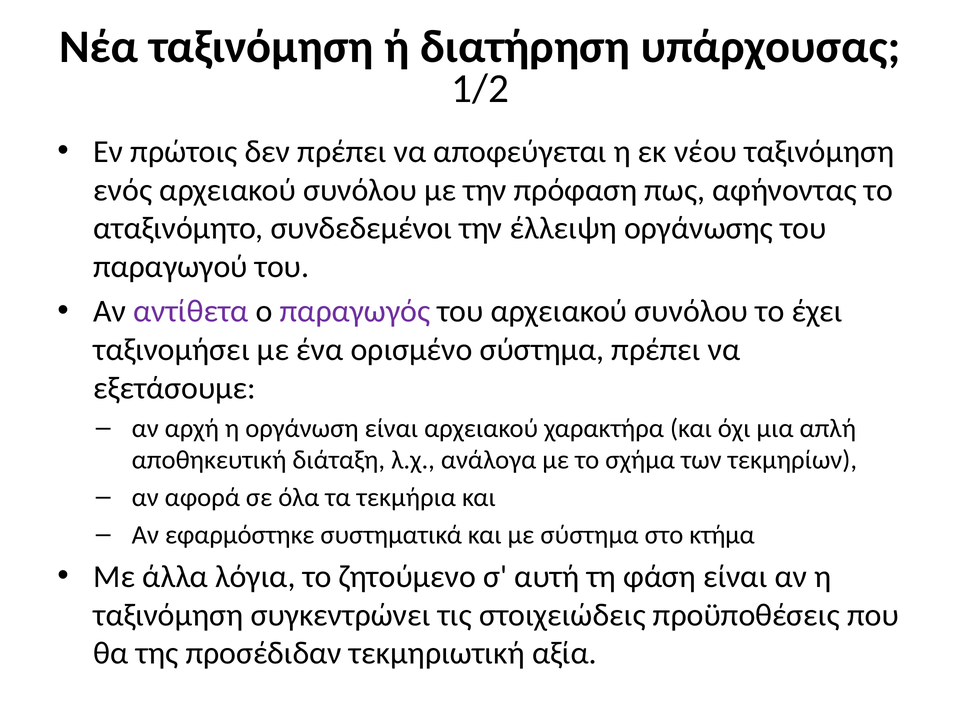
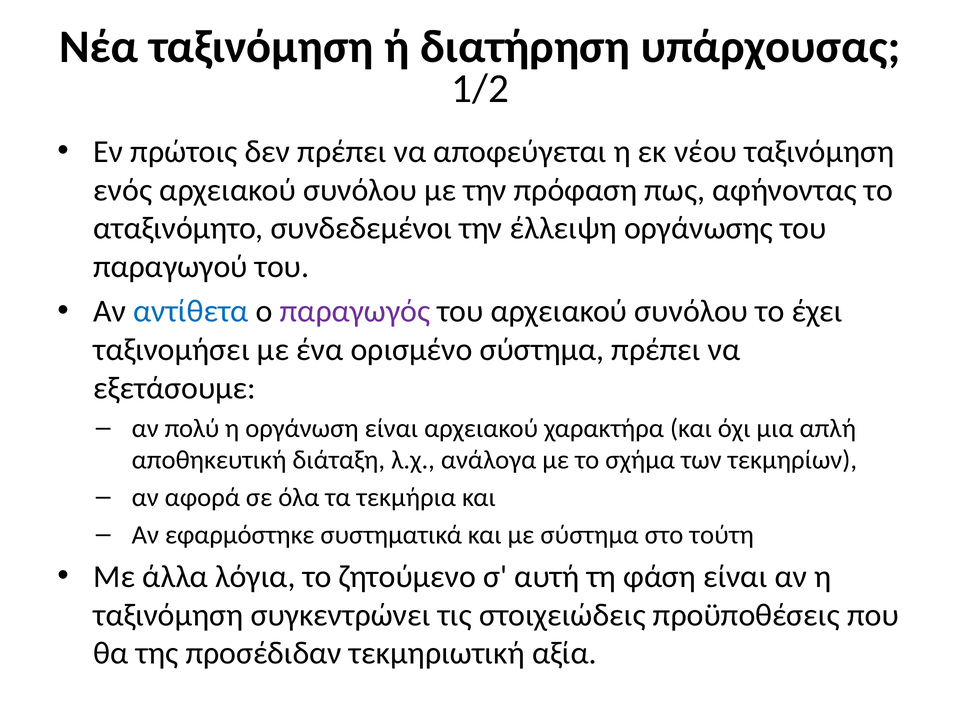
αντίθετα colour: purple -> blue
αρχή: αρχή -> πολύ
κτήμα: κτήμα -> τούτη
